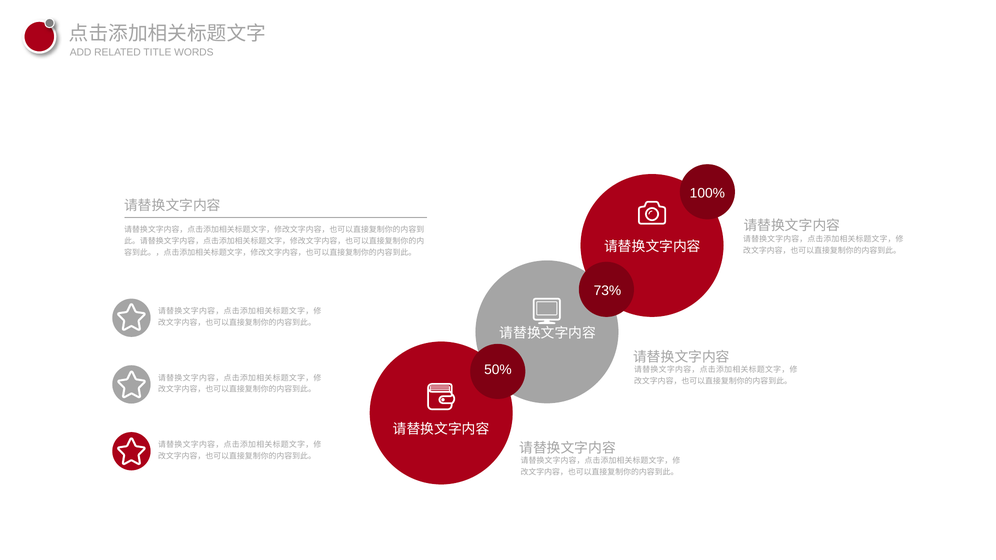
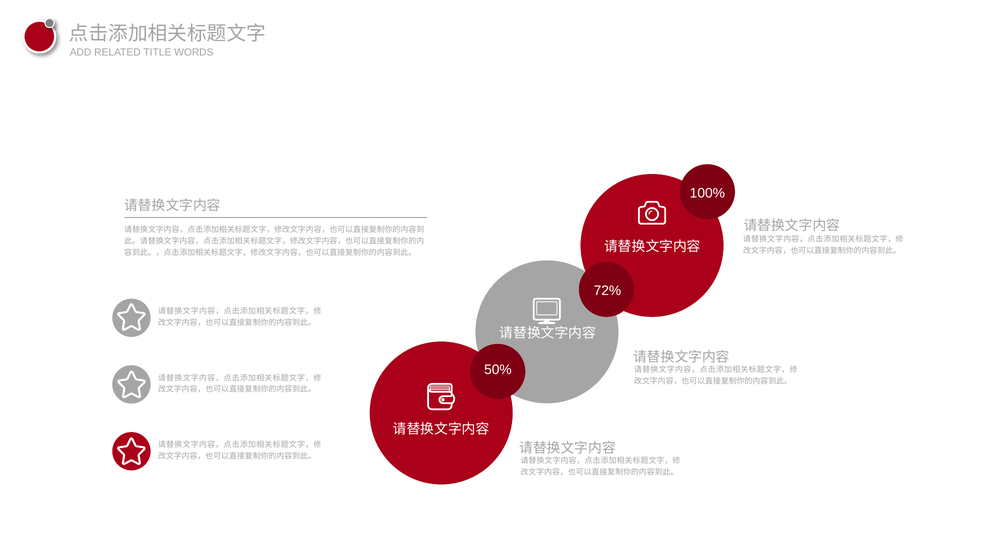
73%: 73% -> 72%
